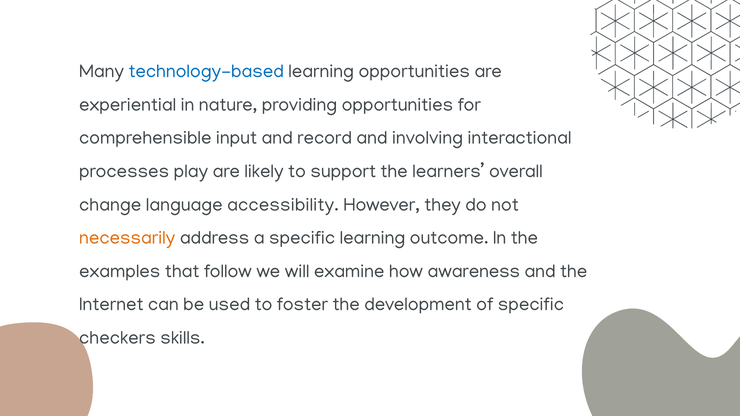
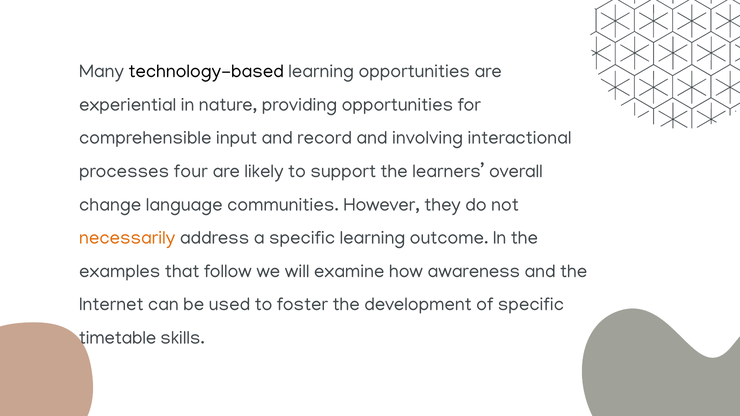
technology-based colour: blue -> black
play: play -> four
accessibility: accessibility -> communities
checkers: checkers -> timetable
